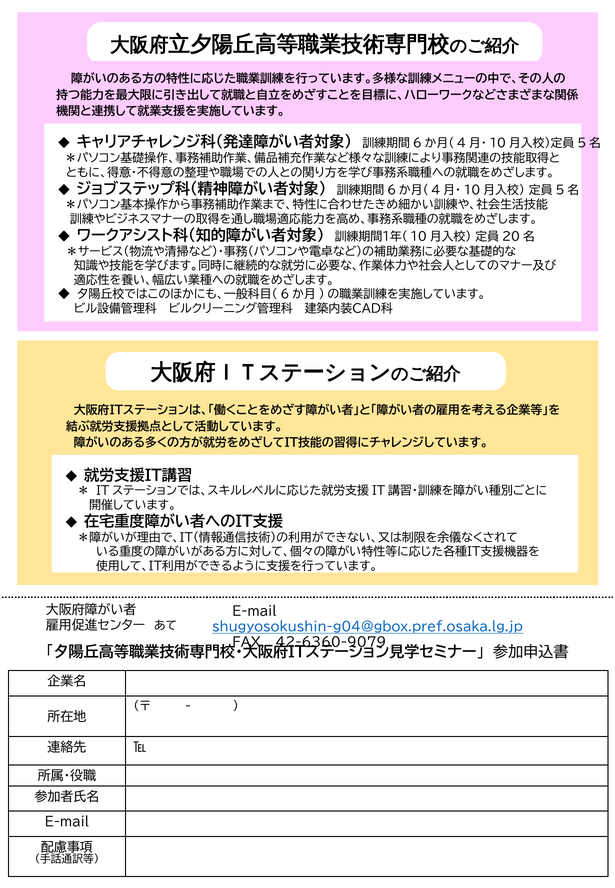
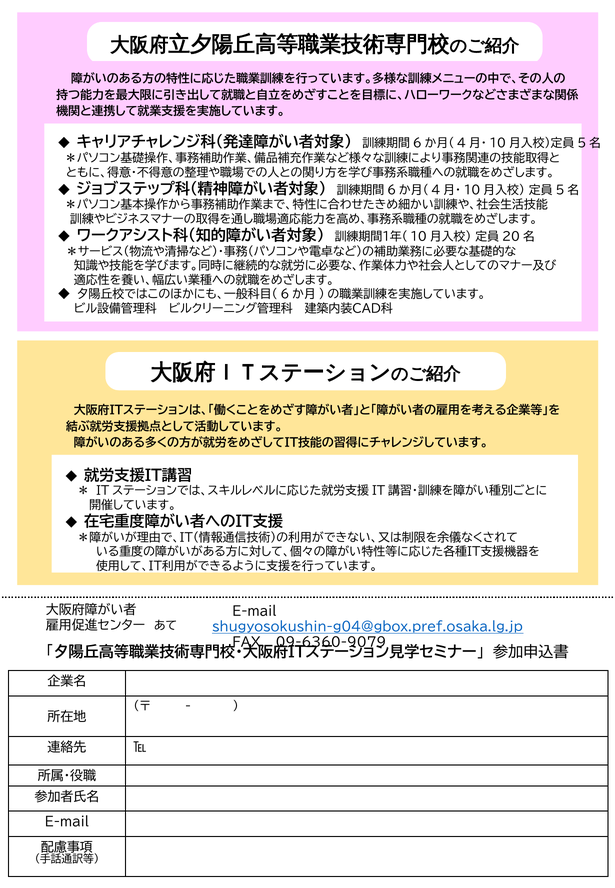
42-6360-9079: 42-6360-9079 -> 09-6360-9079
